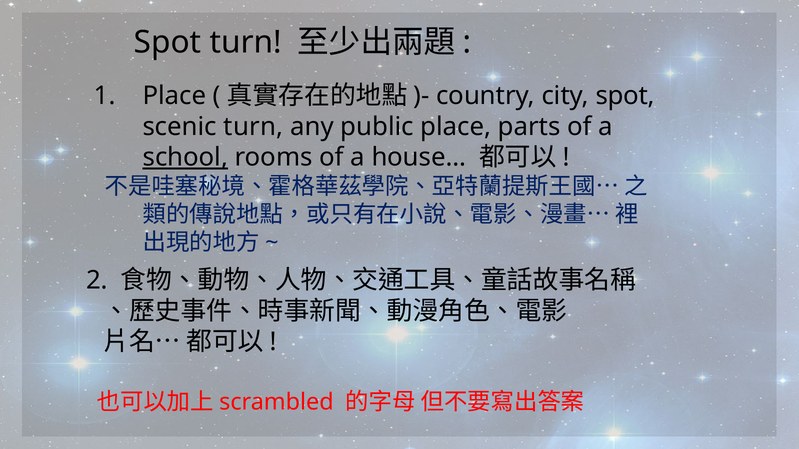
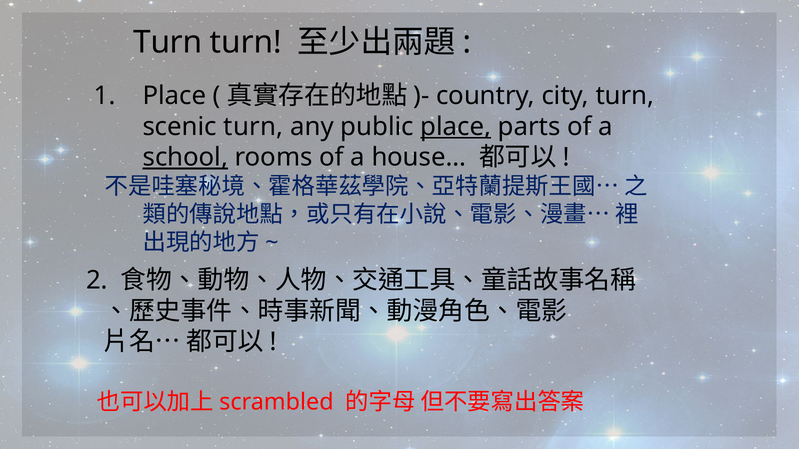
Spot at (168, 42): Spot -> Turn
city spot: spot -> turn
place at (456, 127) underline: none -> present
